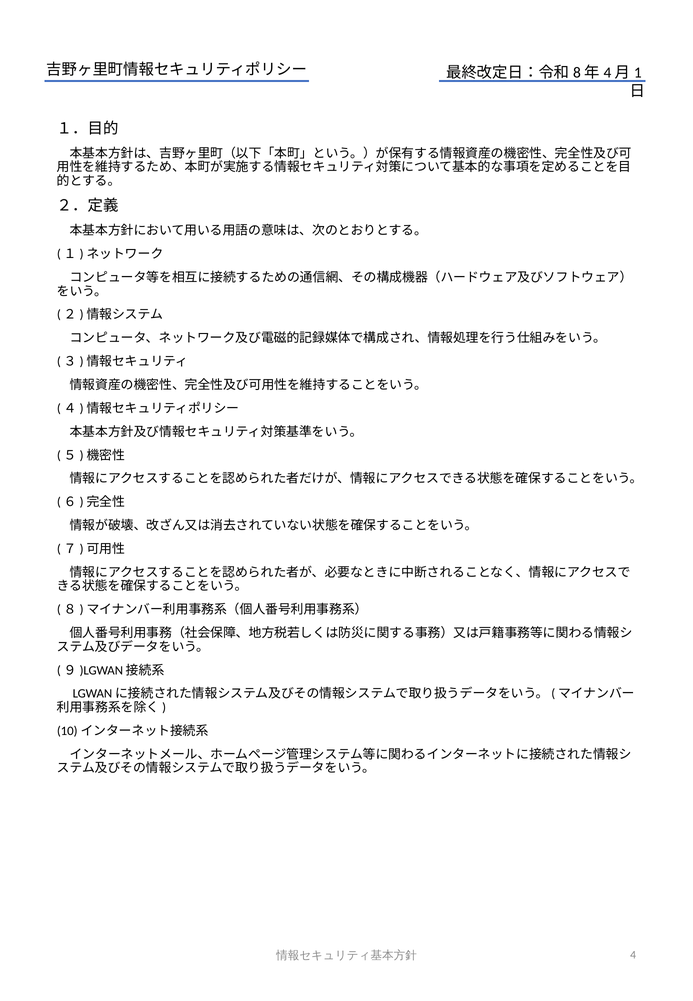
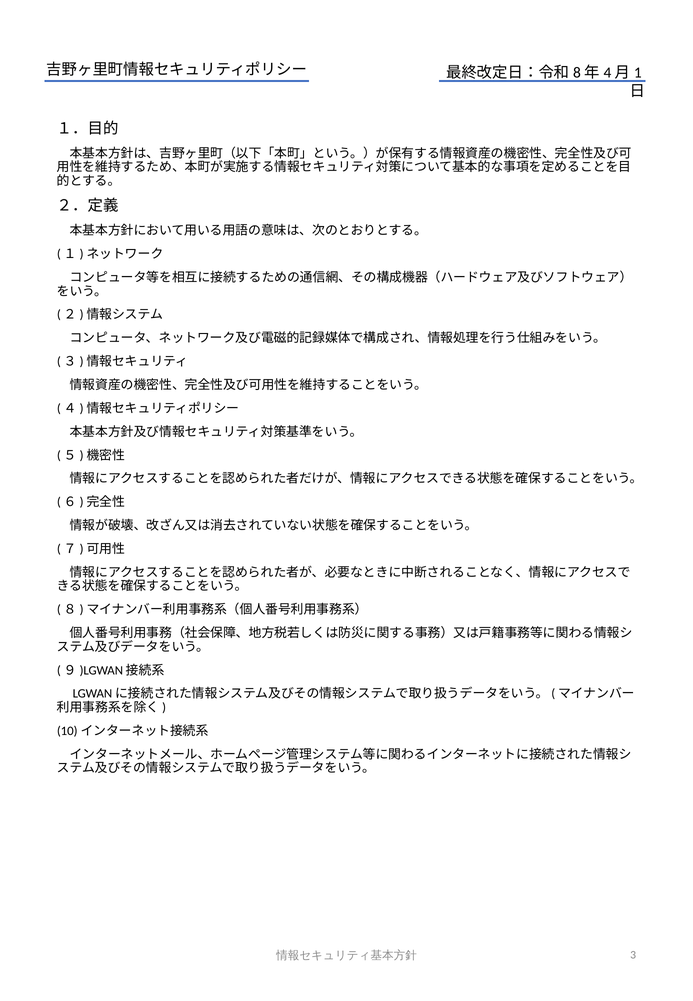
4: 4 -> 3
